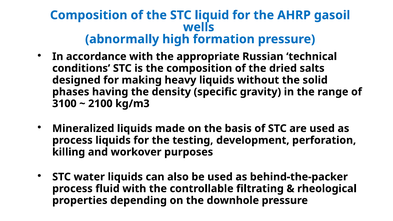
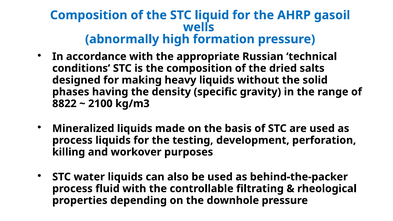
3100: 3100 -> 8822
